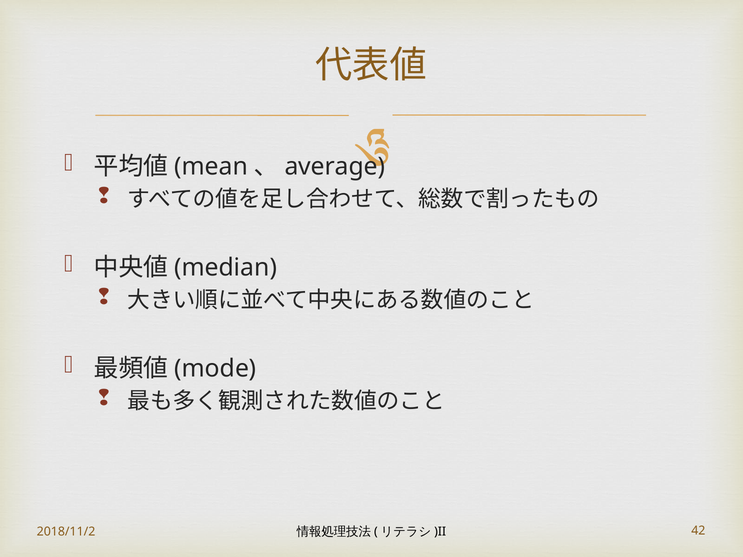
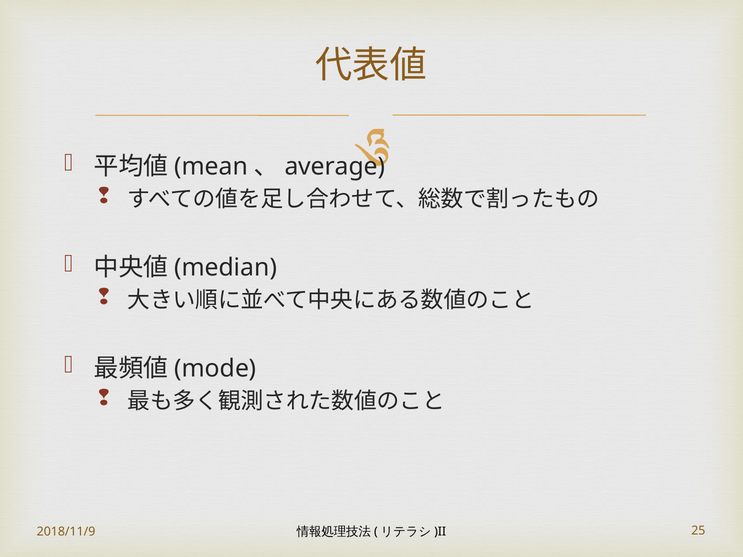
2018/11/2: 2018/11/2 -> 2018/11/9
42: 42 -> 25
